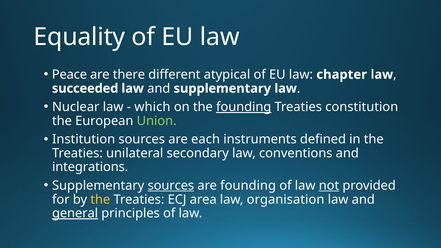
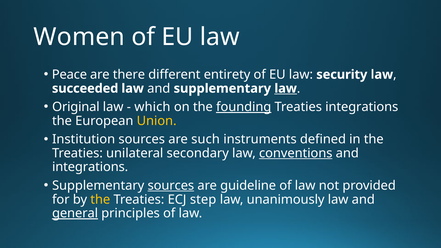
Equality: Equality -> Women
atypical: atypical -> entirety
chapter: chapter -> security
law at (286, 88) underline: none -> present
Nuclear: Nuclear -> Original
Treaties constitution: constitution -> integrations
Union colour: light green -> yellow
each: each -> such
conventions underline: none -> present
are founding: founding -> guideline
not underline: present -> none
area: area -> step
organisation: organisation -> unanimously
